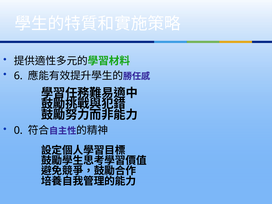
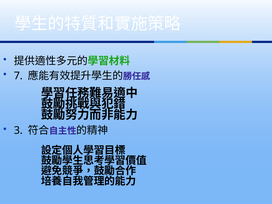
6: 6 -> 7
0: 0 -> 3
